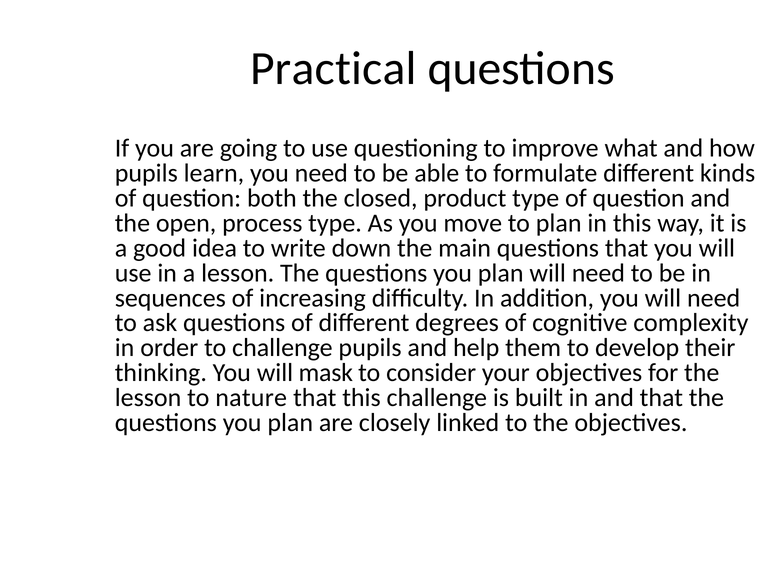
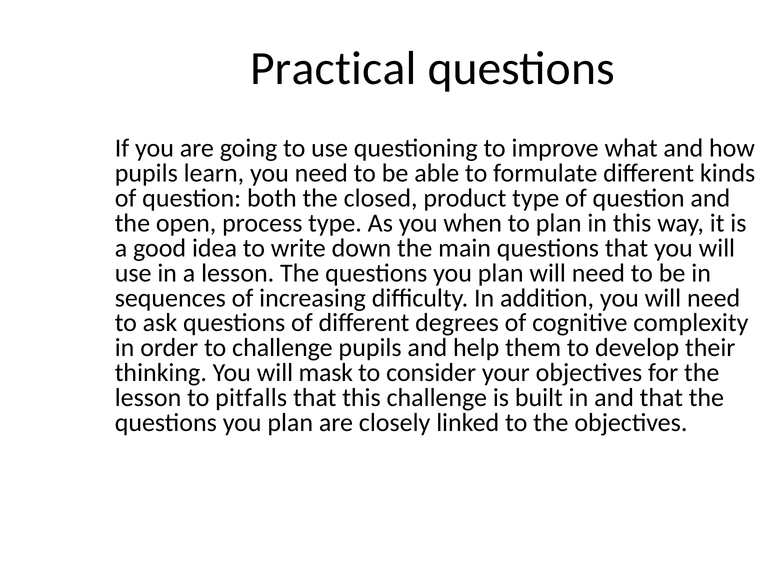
move: move -> when
nature: nature -> pitfalls
